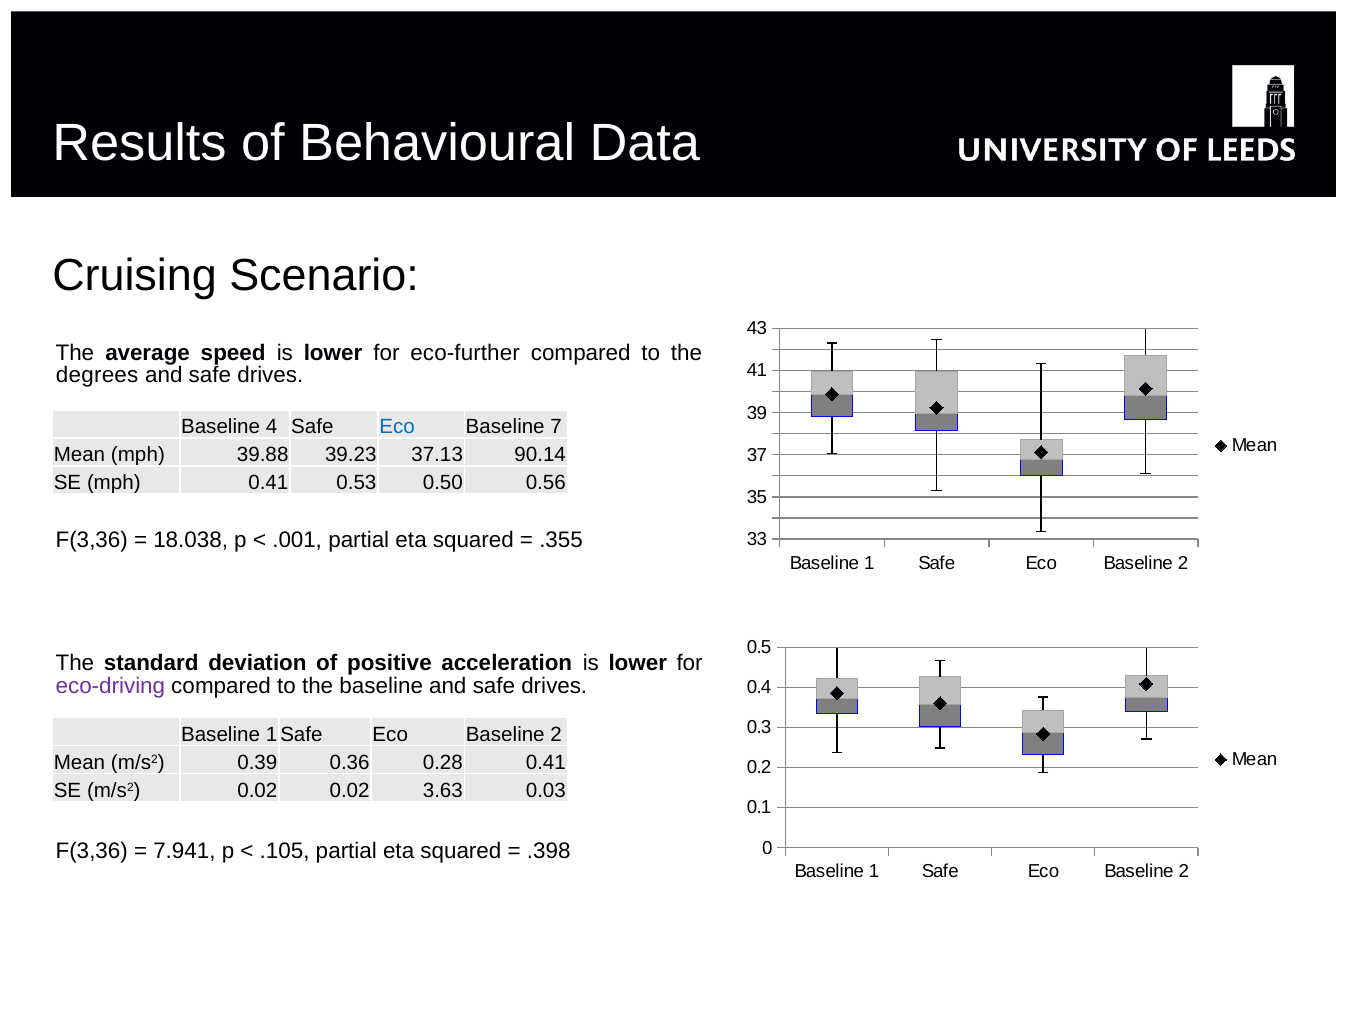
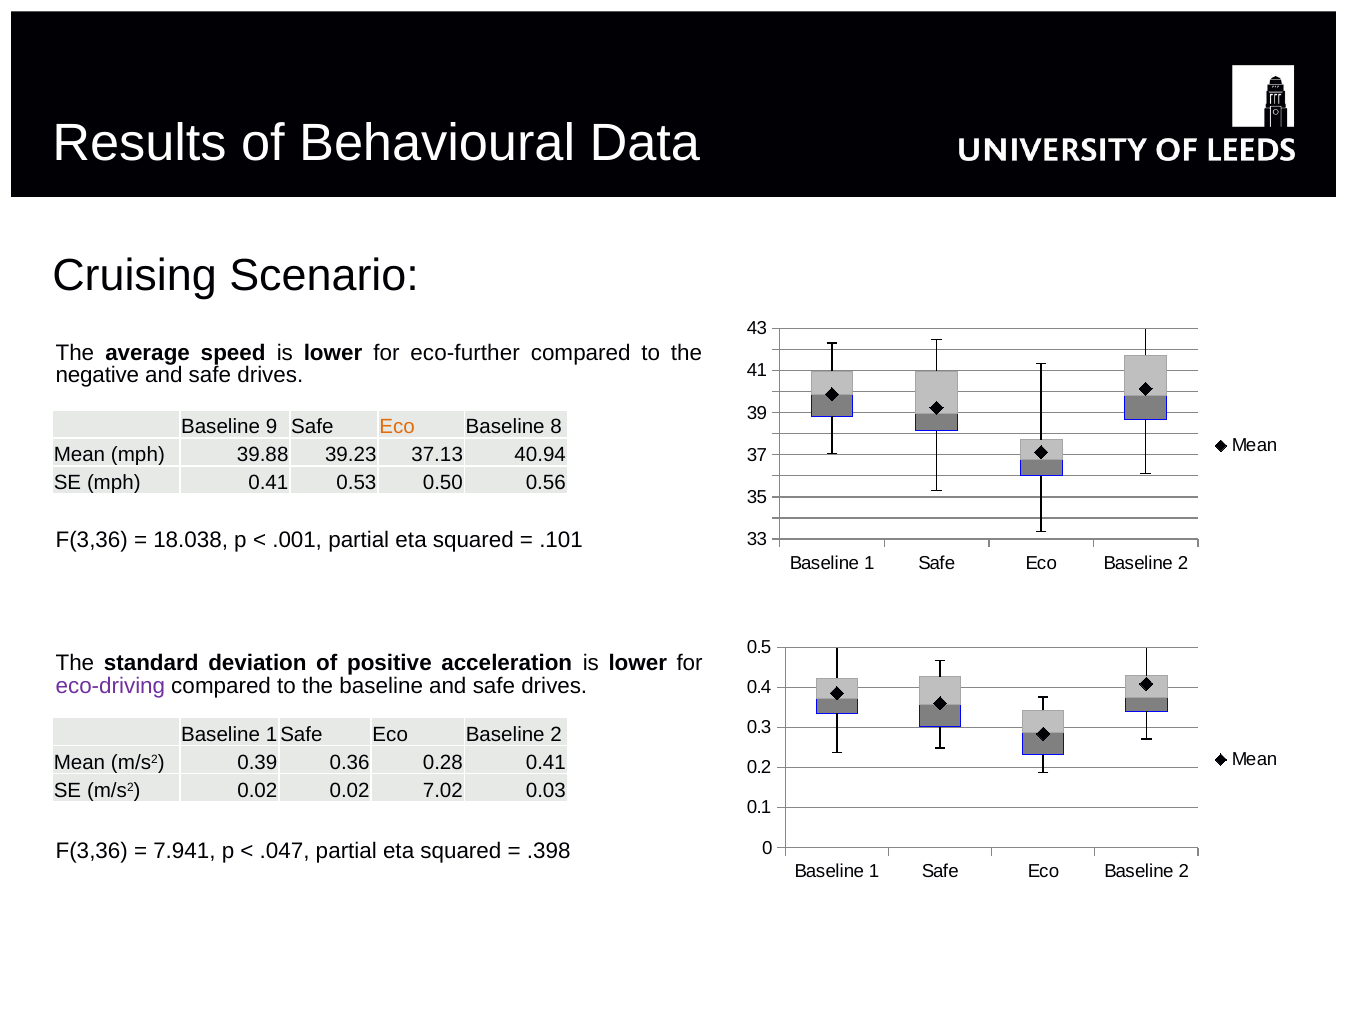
degrees: degrees -> negative
4: 4 -> 9
Eco at (397, 427) colour: blue -> orange
7: 7 -> 8
90.14: 90.14 -> 40.94
.355: .355 -> .101
3.63: 3.63 -> 7.02
.105: .105 -> .047
